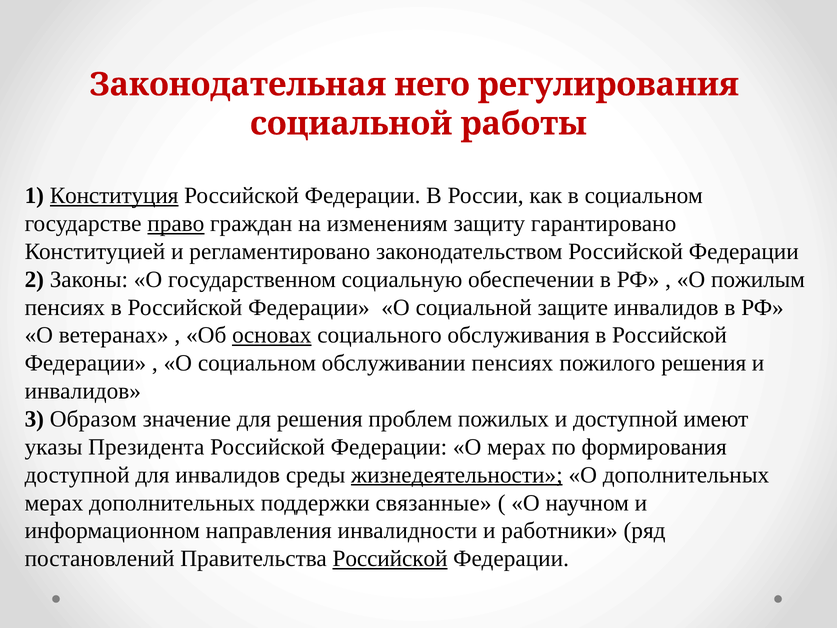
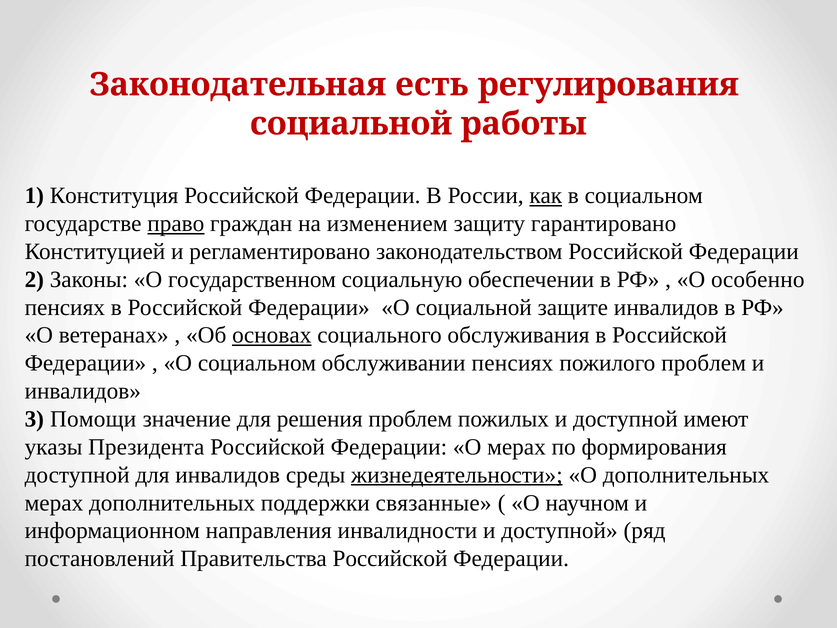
него: него -> есть
Конституция underline: present -> none
как underline: none -> present
изменениям: изменениям -> изменением
пожилым: пожилым -> особенно
пожилого решения: решения -> проблем
Образом: Образом -> Помощи
инвалидности и работники: работники -> доступной
Российской at (390, 558) underline: present -> none
